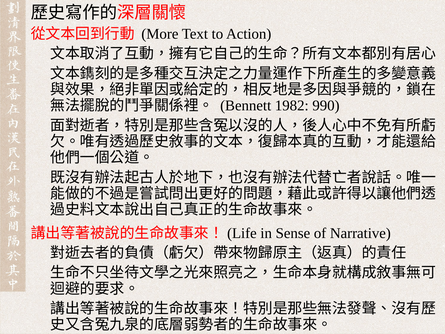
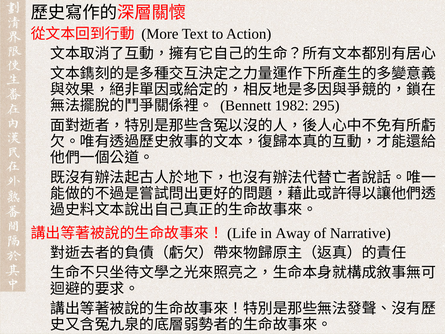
990: 990 -> 295
Sense: Sense -> Away
